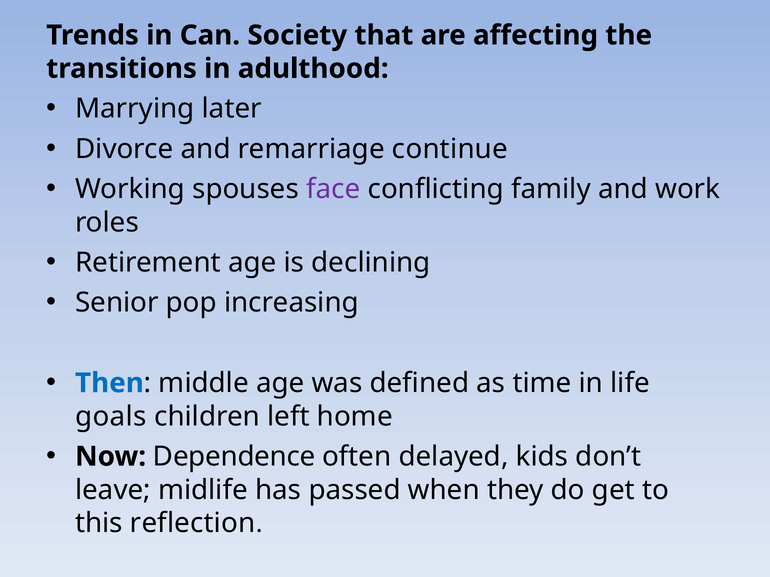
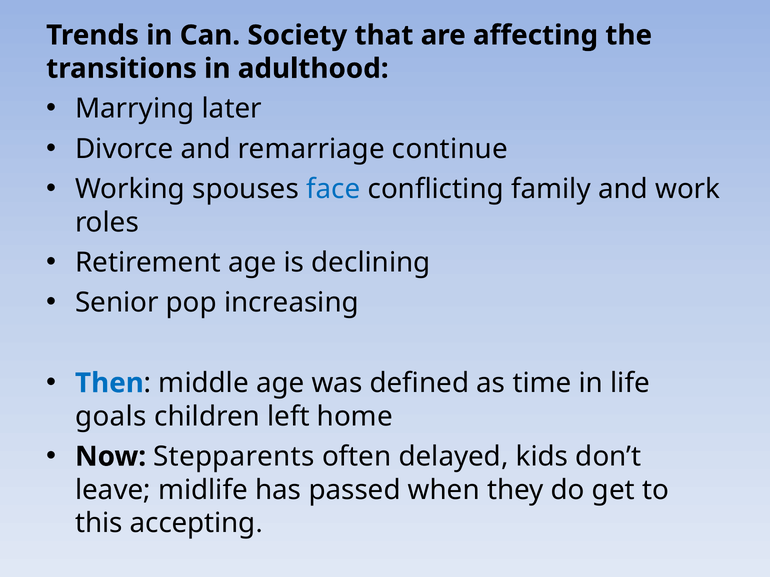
face colour: purple -> blue
Dependence: Dependence -> Stepparents
reflection: reflection -> accepting
